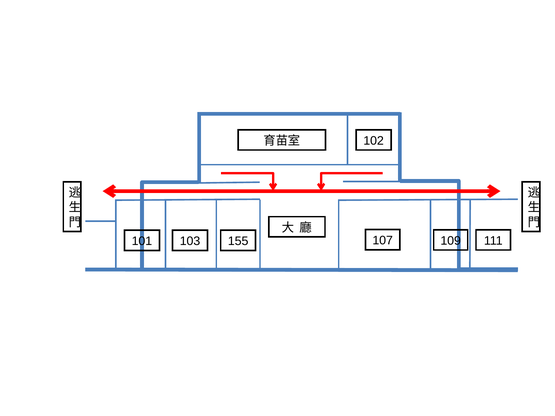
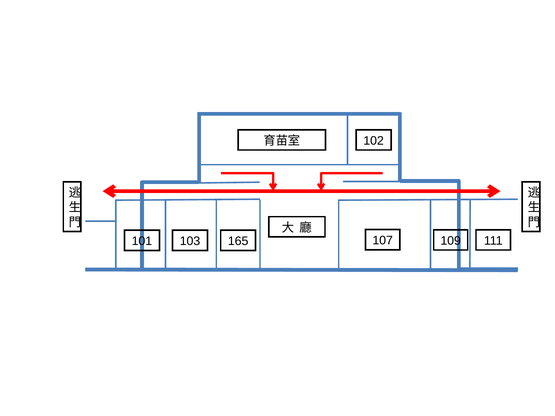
155: 155 -> 165
